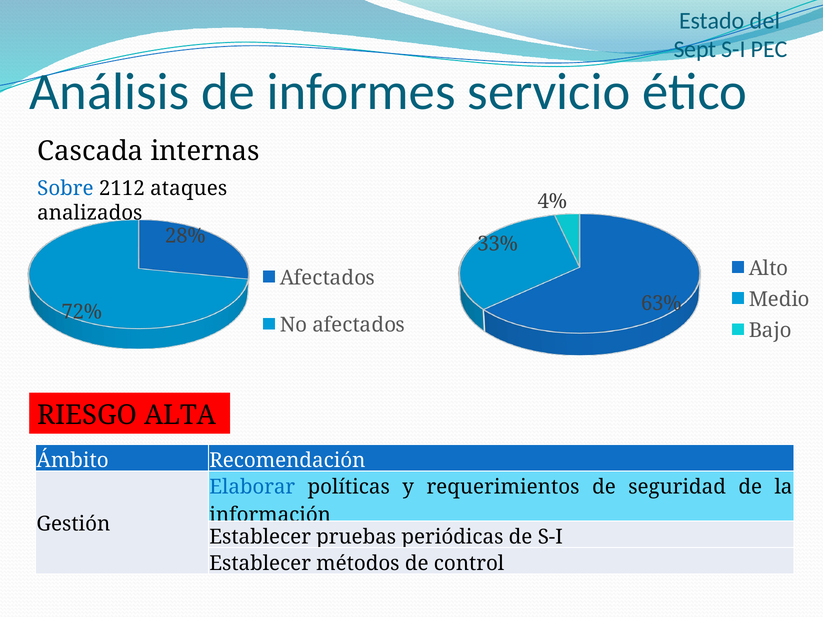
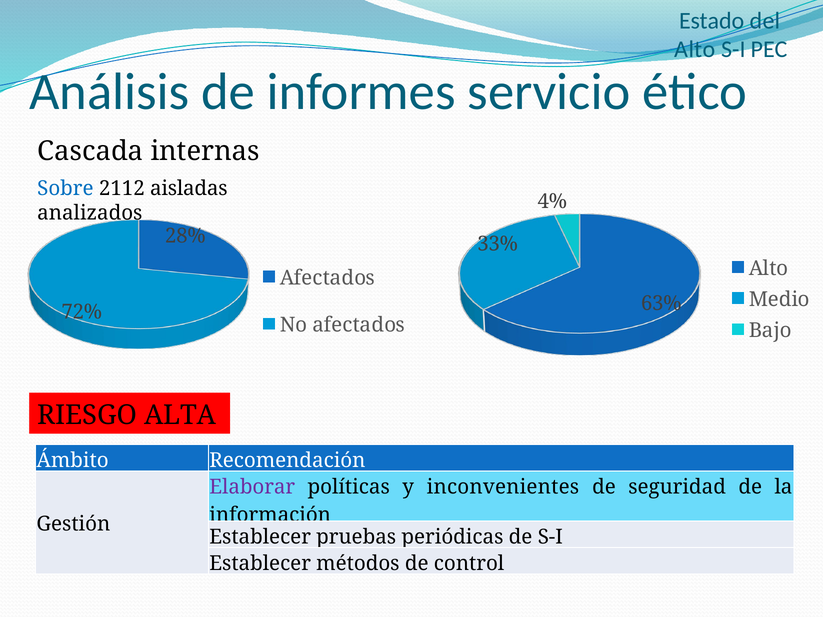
Sept at (695, 49): Sept -> Alto
ataques: ataques -> aisladas
Elaborar colour: blue -> purple
requerimientos: requerimientos -> inconvenientes
